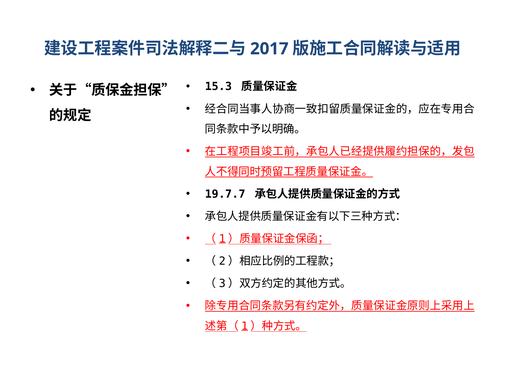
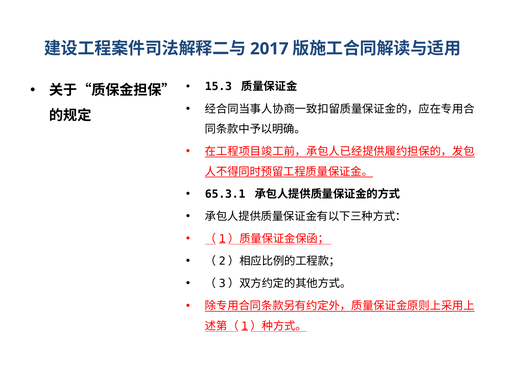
19.7.7: 19.7.7 -> 65.3.1
